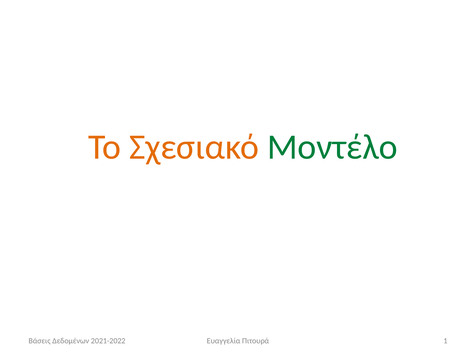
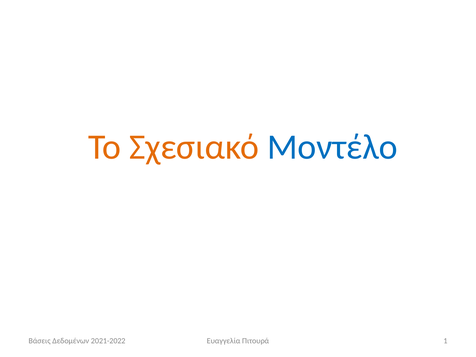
Μοντέλο colour: green -> blue
